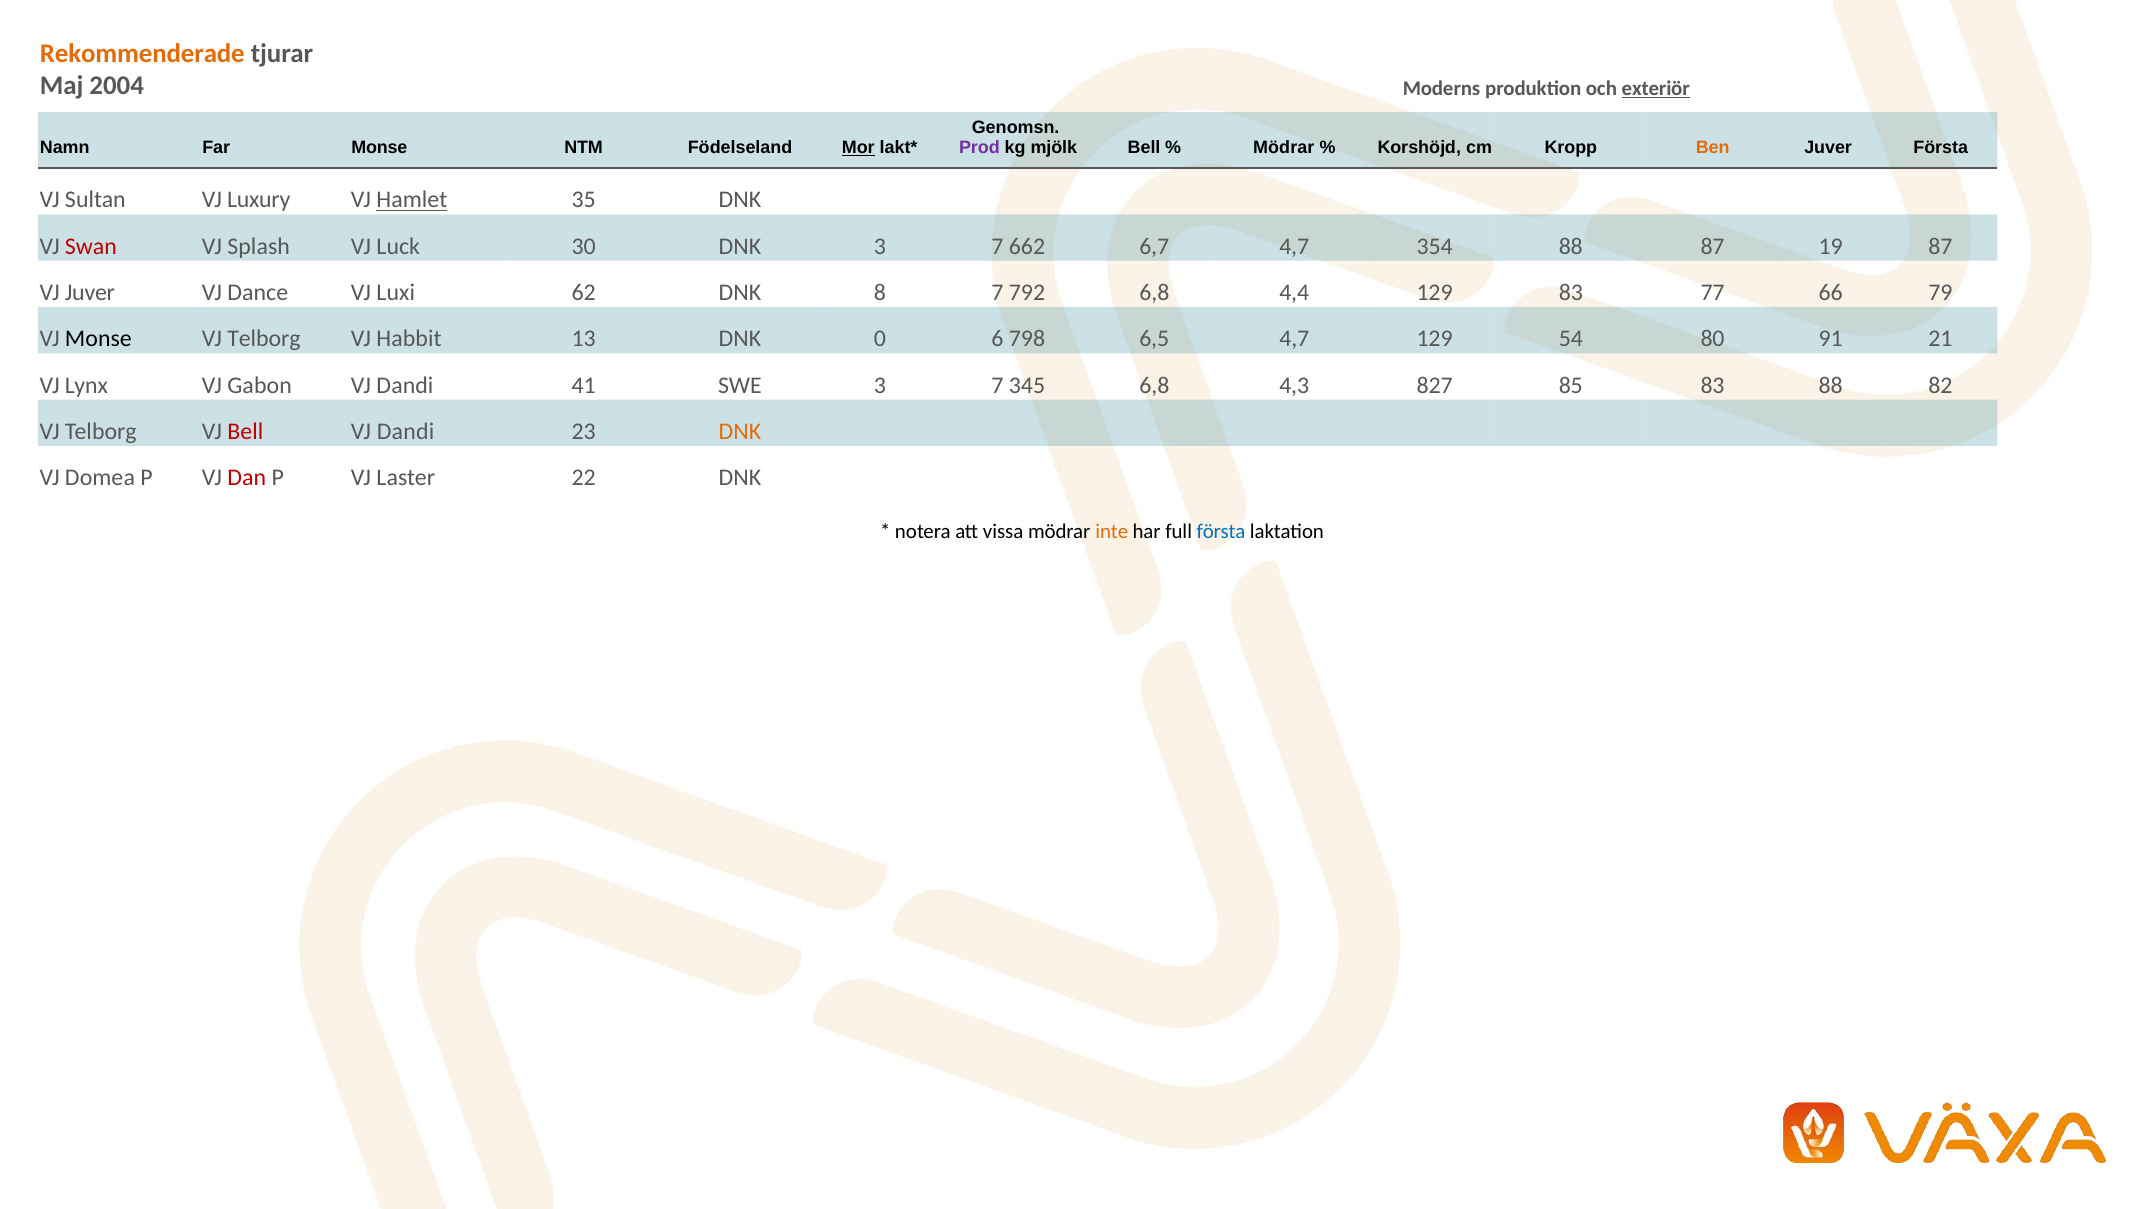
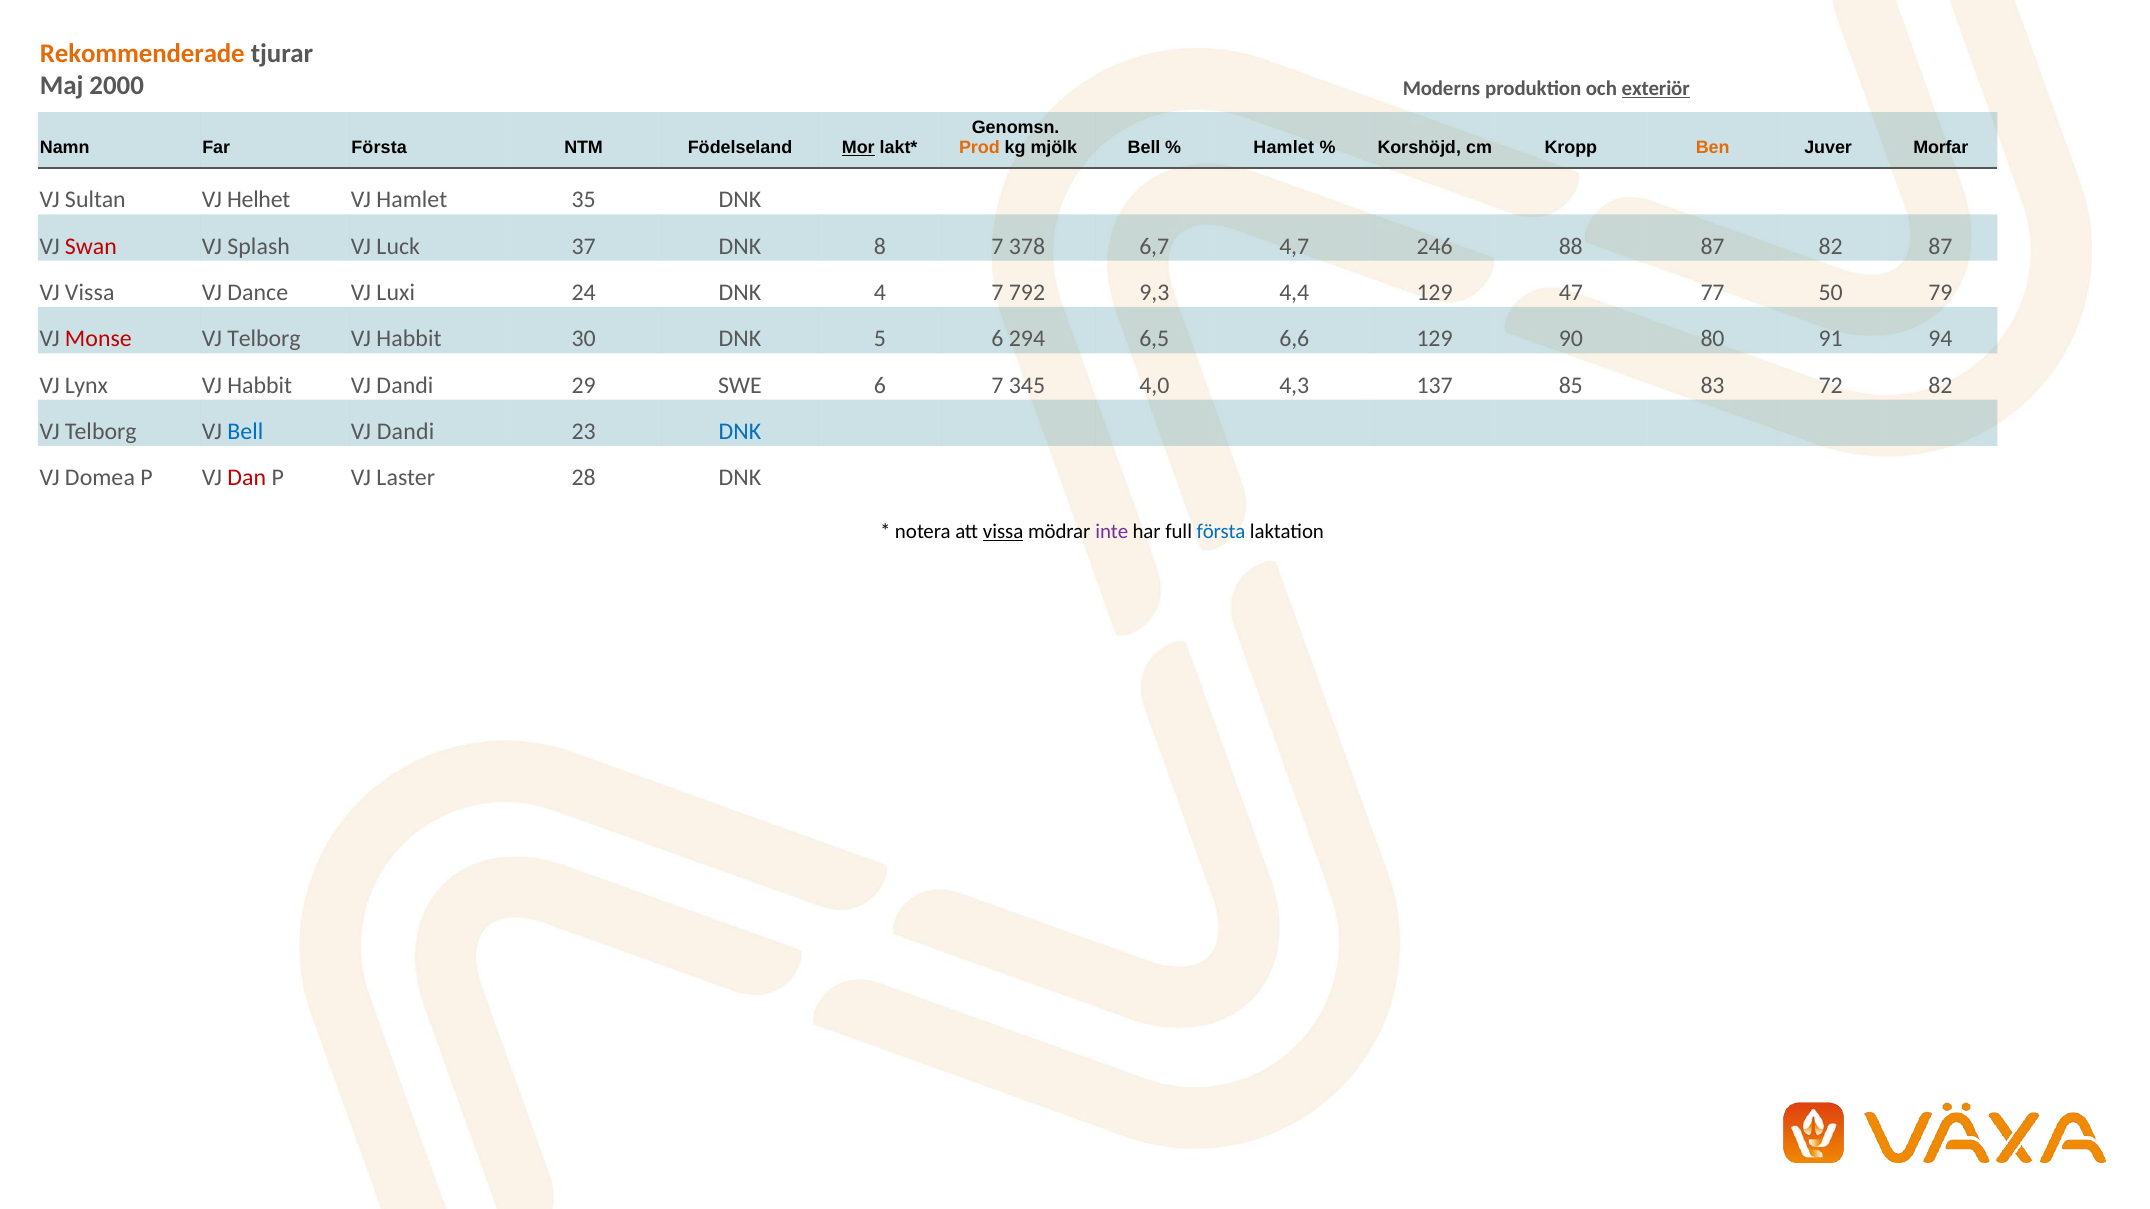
2004: 2004 -> 2000
Far Monse: Monse -> Första
Prod colour: purple -> orange
Mödrar at (1284, 148): Mödrar -> Hamlet
Juver Första: Första -> Morfar
Luxury: Luxury -> Helhet
Hamlet at (412, 200) underline: present -> none
30: 30 -> 37
DNK 3: 3 -> 8
662: 662 -> 378
354: 354 -> 246
87 19: 19 -> 82
VJ Juver: Juver -> Vissa
62: 62 -> 24
8: 8 -> 4
792 6,8: 6,8 -> 9,3
129 83: 83 -> 47
66: 66 -> 50
Monse at (98, 339) colour: black -> red
13: 13 -> 30
0: 0 -> 5
798: 798 -> 294
6,5 4,7: 4,7 -> 6,6
54: 54 -> 90
21: 21 -> 94
Lynx VJ Gabon: Gabon -> Habbit
41: 41 -> 29
SWE 3: 3 -> 6
345 6,8: 6,8 -> 4,0
827: 827 -> 137
83 88: 88 -> 72
Bell at (245, 432) colour: red -> blue
DNK at (740, 432) colour: orange -> blue
22: 22 -> 28
vissa at (1003, 531) underline: none -> present
inte colour: orange -> purple
